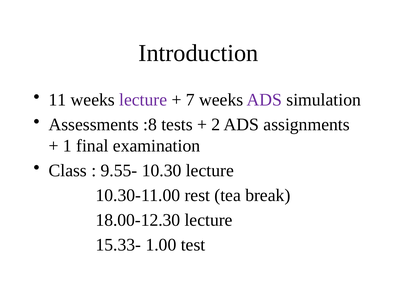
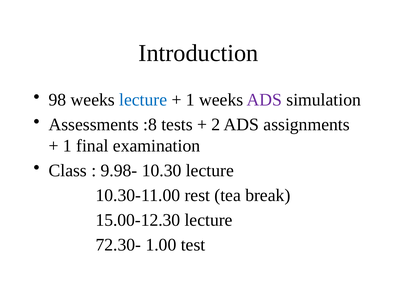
11: 11 -> 98
lecture at (143, 100) colour: purple -> blue
7 at (190, 100): 7 -> 1
9.55-: 9.55- -> 9.98-
18.00-12.30: 18.00-12.30 -> 15.00-12.30
15.33-: 15.33- -> 72.30-
